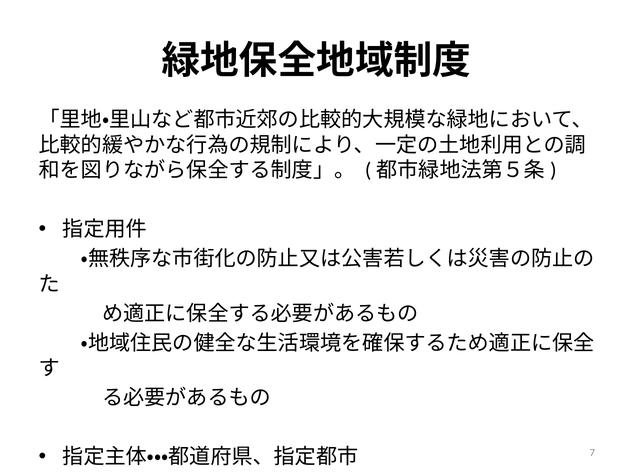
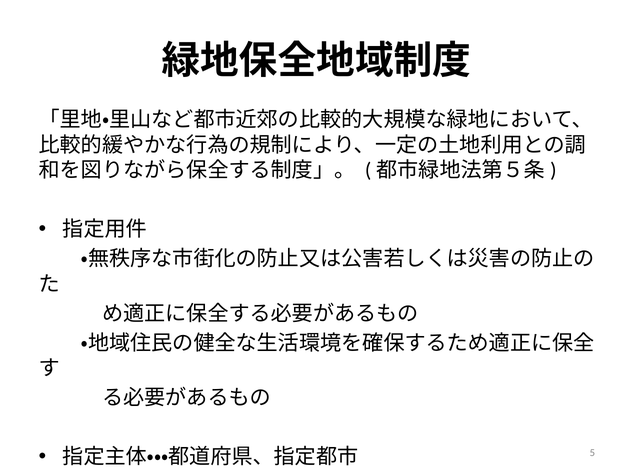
7: 7 -> 5
